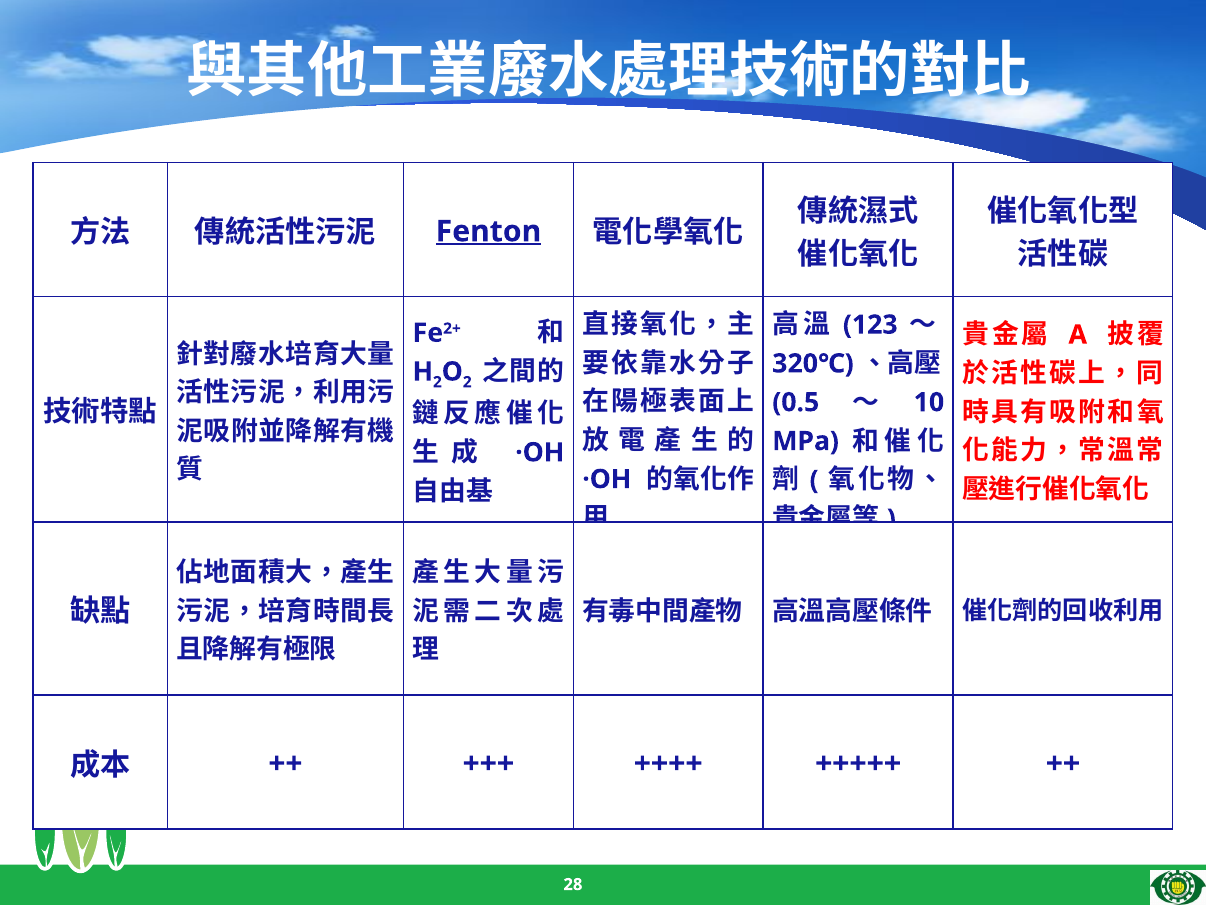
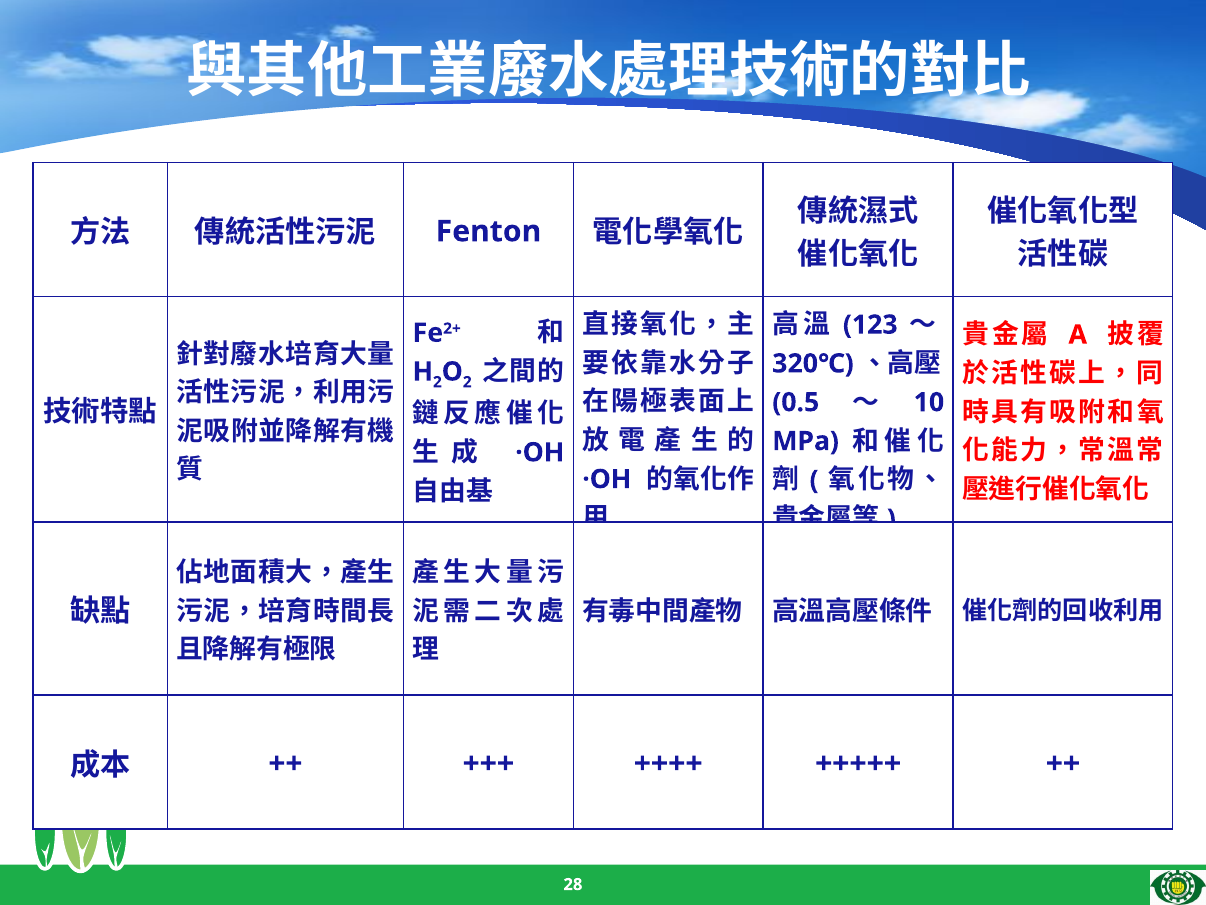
Fenton underline: present -> none
